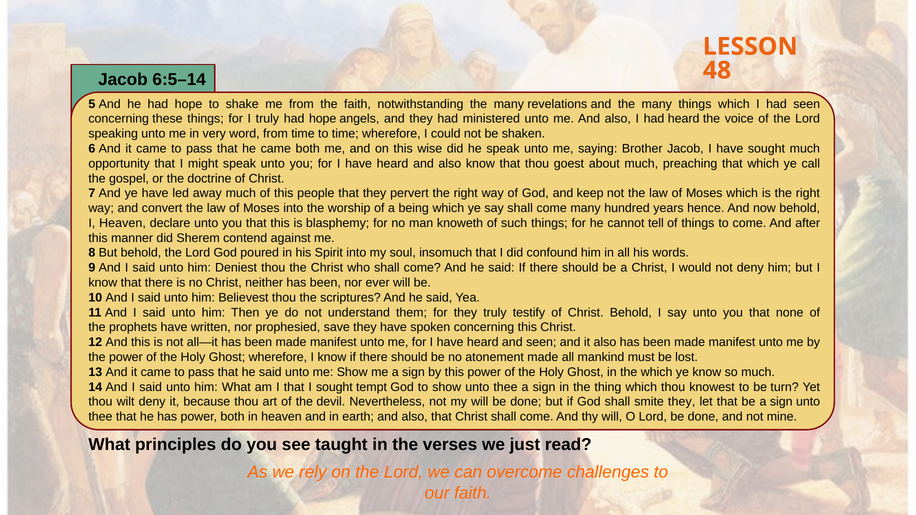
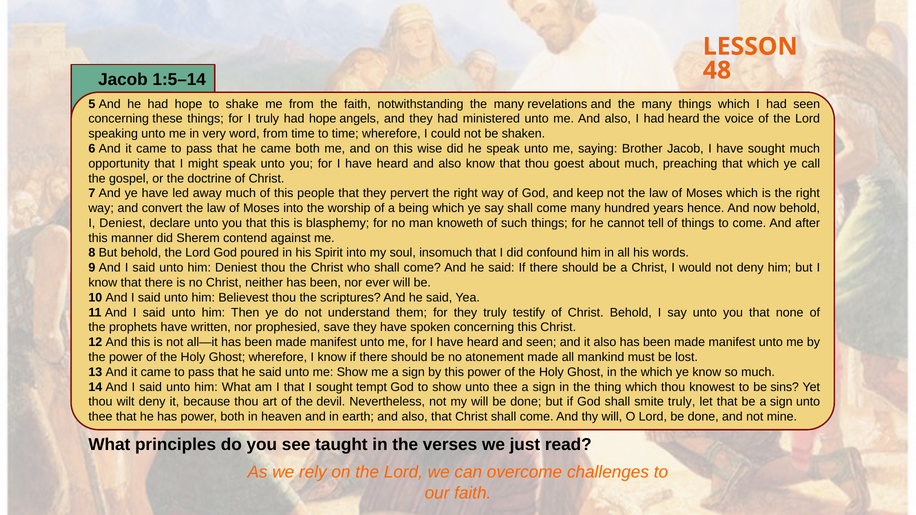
6:5–14: 6:5–14 -> 1:5–14
I Heaven: Heaven -> Deniest
turn: turn -> sins
smite they: they -> truly
